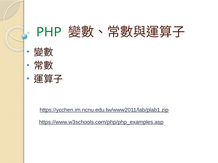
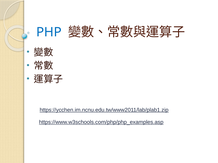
PHP colour: green -> blue
